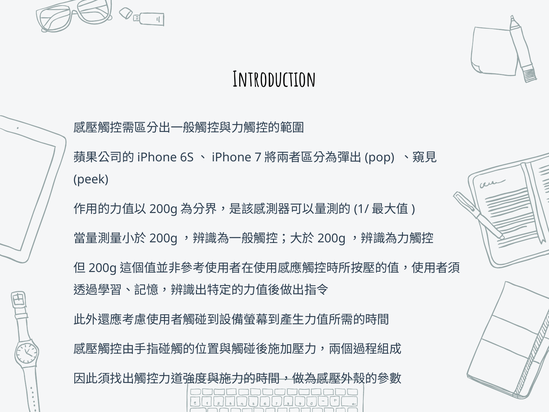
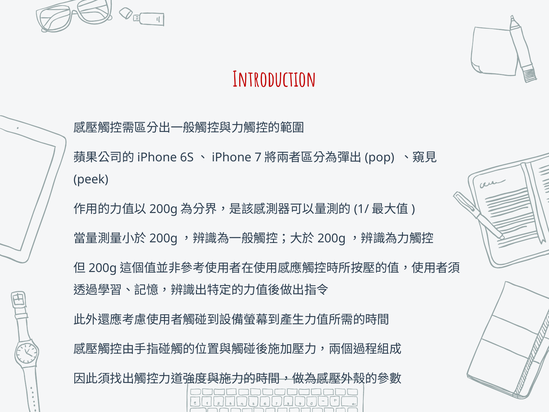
Introduction colour: black -> red
